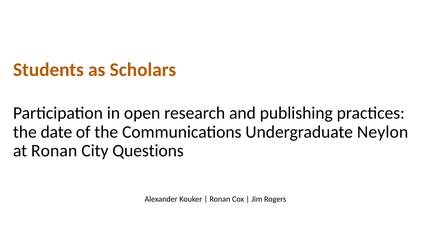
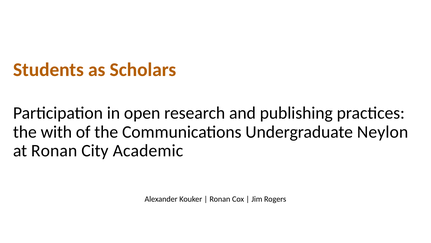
date: date -> with
Questions: Questions -> Academic
